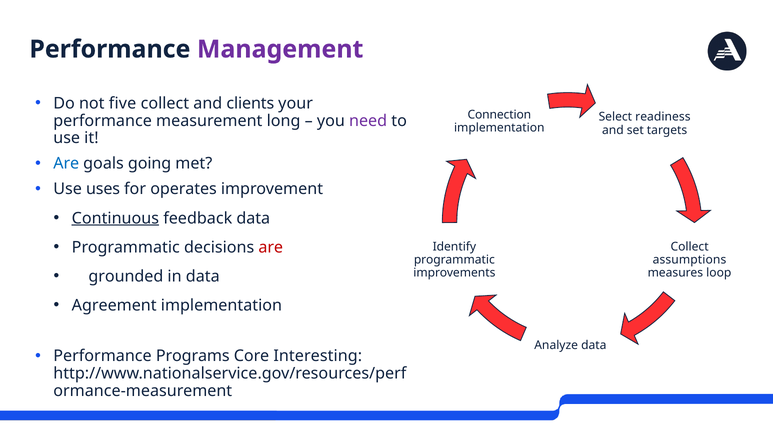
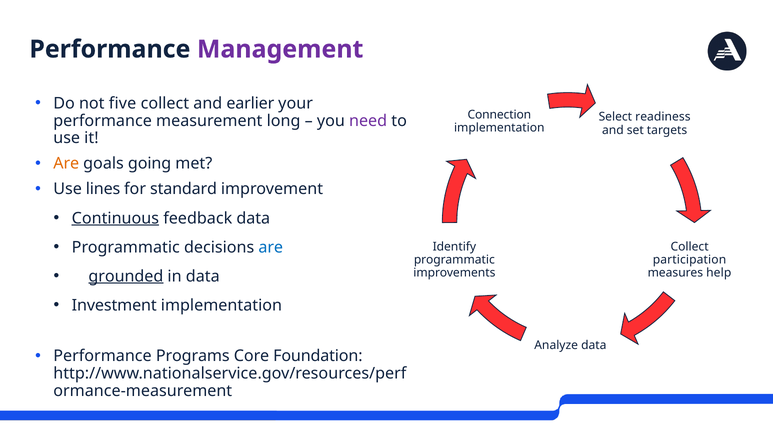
clients: clients -> earlier
Are at (66, 163) colour: blue -> orange
uses: uses -> lines
operates: operates -> standard
are at (271, 247) colour: red -> blue
assumptions: assumptions -> participation
grounded underline: none -> present
loop: loop -> help
Agreement: Agreement -> Investment
Interesting: Interesting -> Foundation
